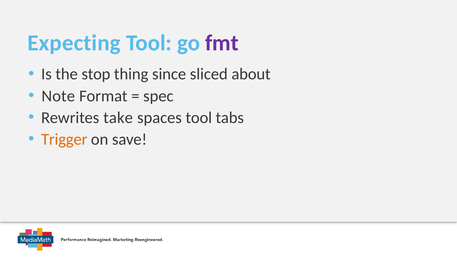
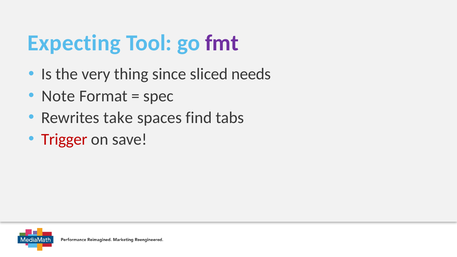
stop: stop -> very
about: about -> needs
spaces tool: tool -> find
Trigger colour: orange -> red
